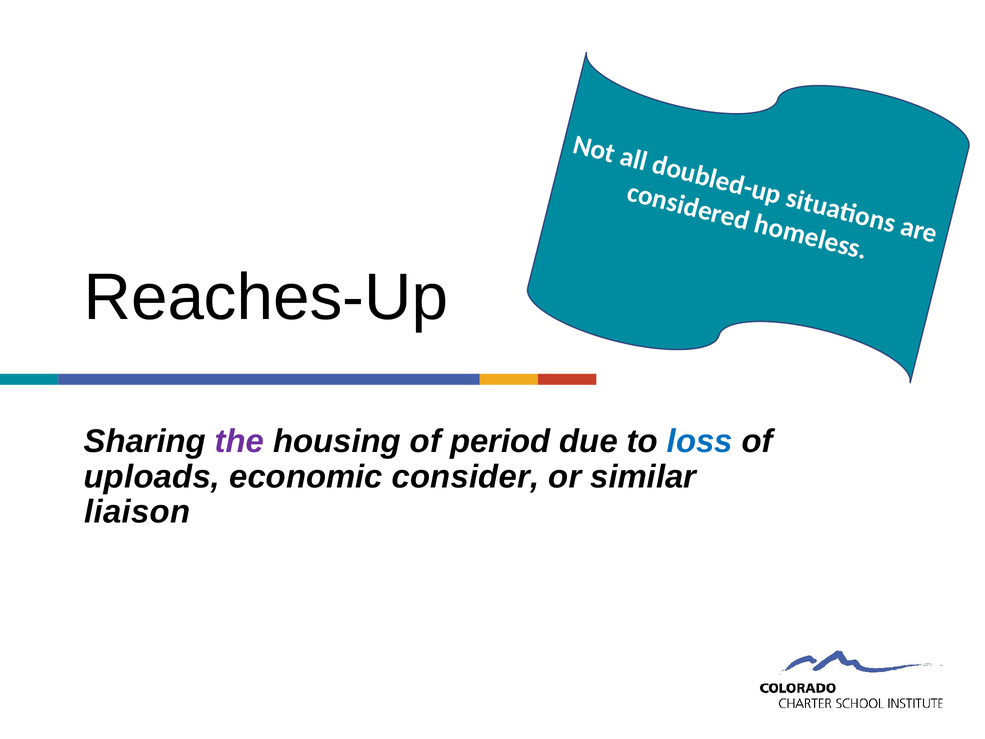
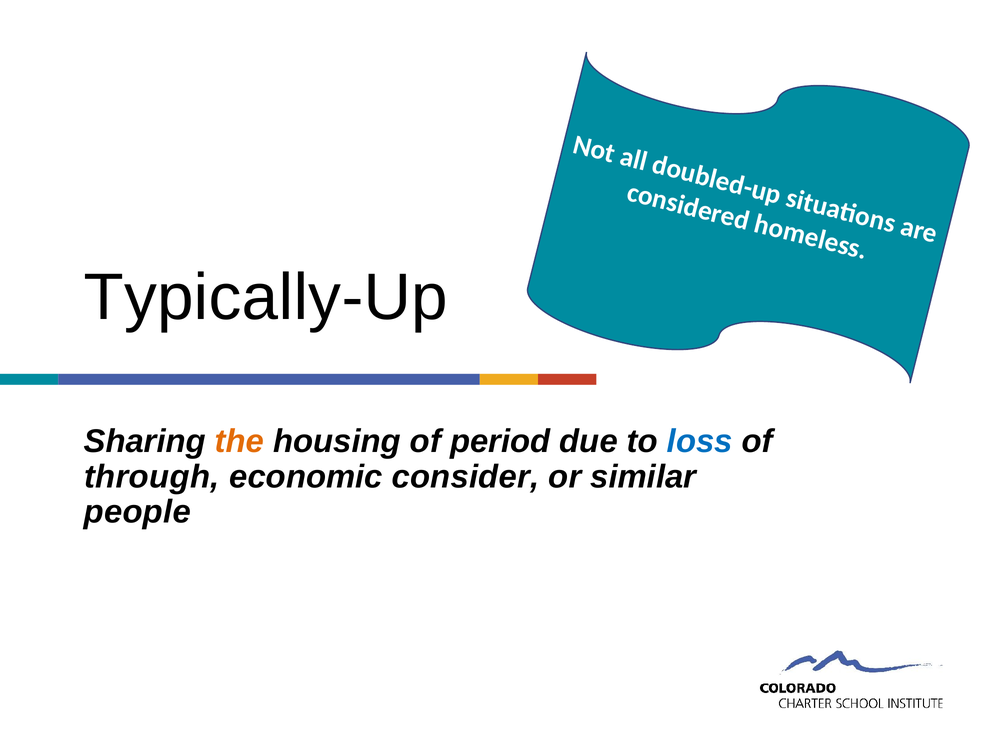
Reaches-Up: Reaches-Up -> Typically-Up
the colour: purple -> orange
uploads: uploads -> through
liaison: liaison -> people
